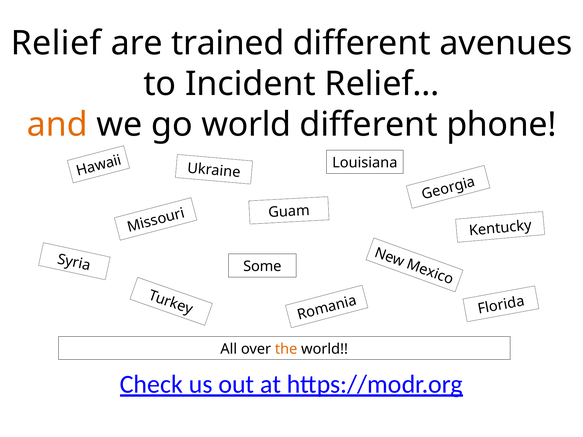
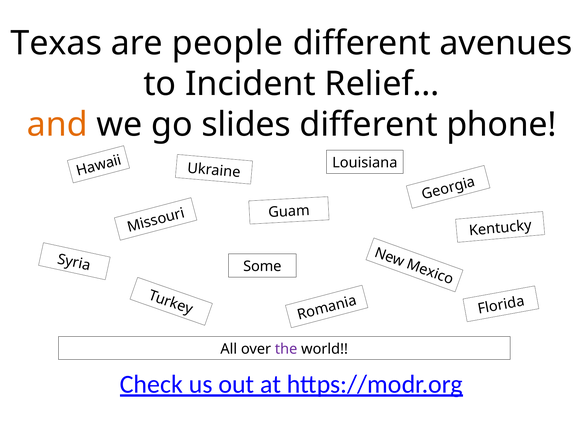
Relief: Relief -> Texas
trained: trained -> people
go world: world -> slides
the colour: orange -> purple
